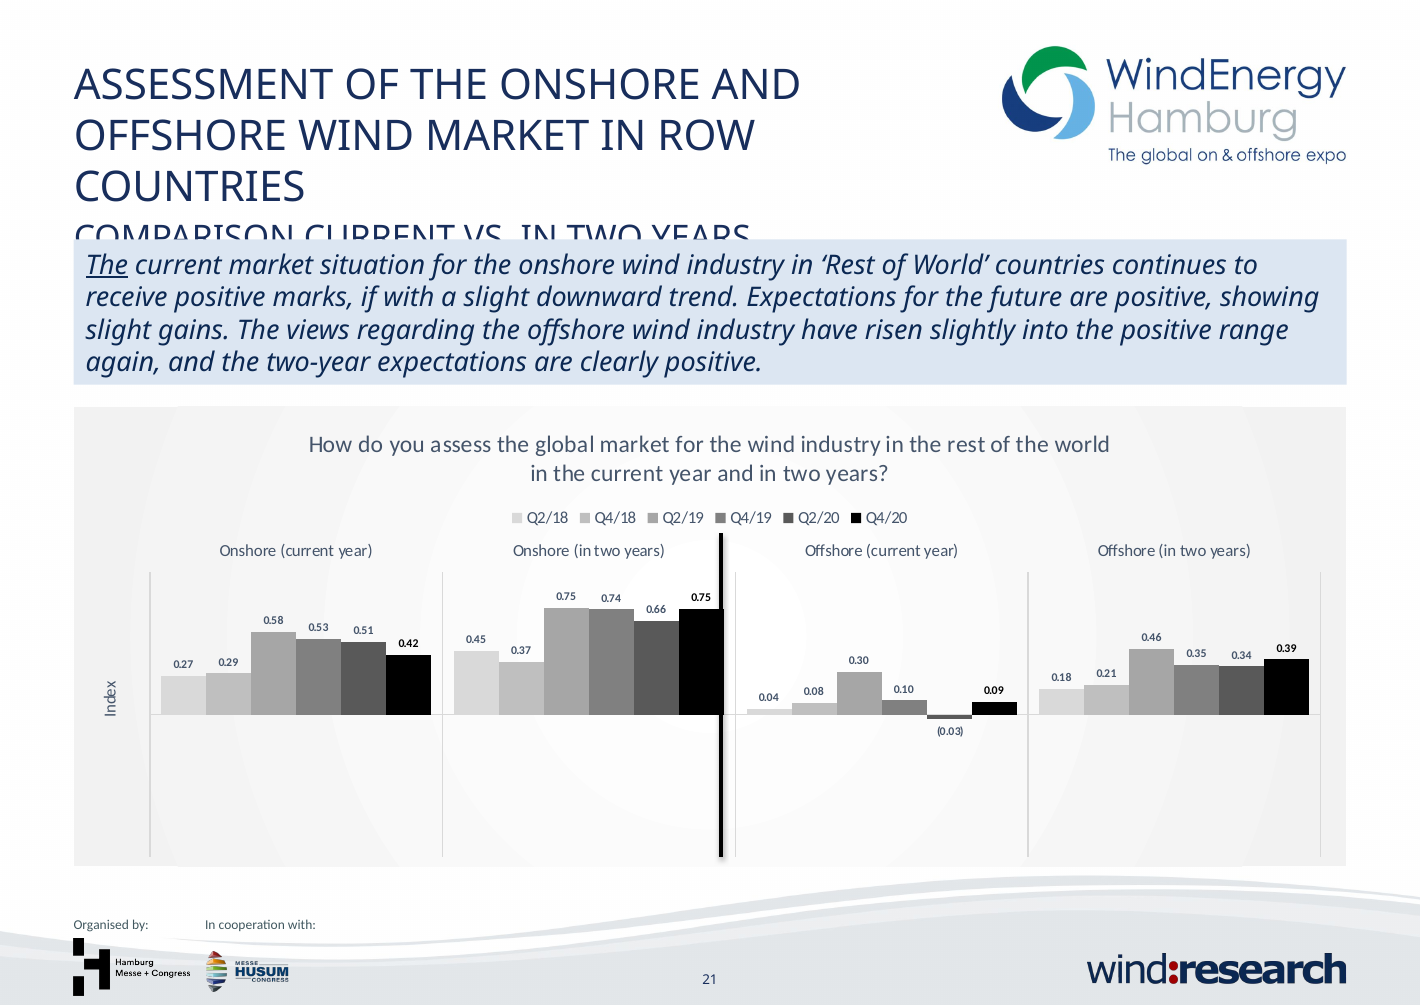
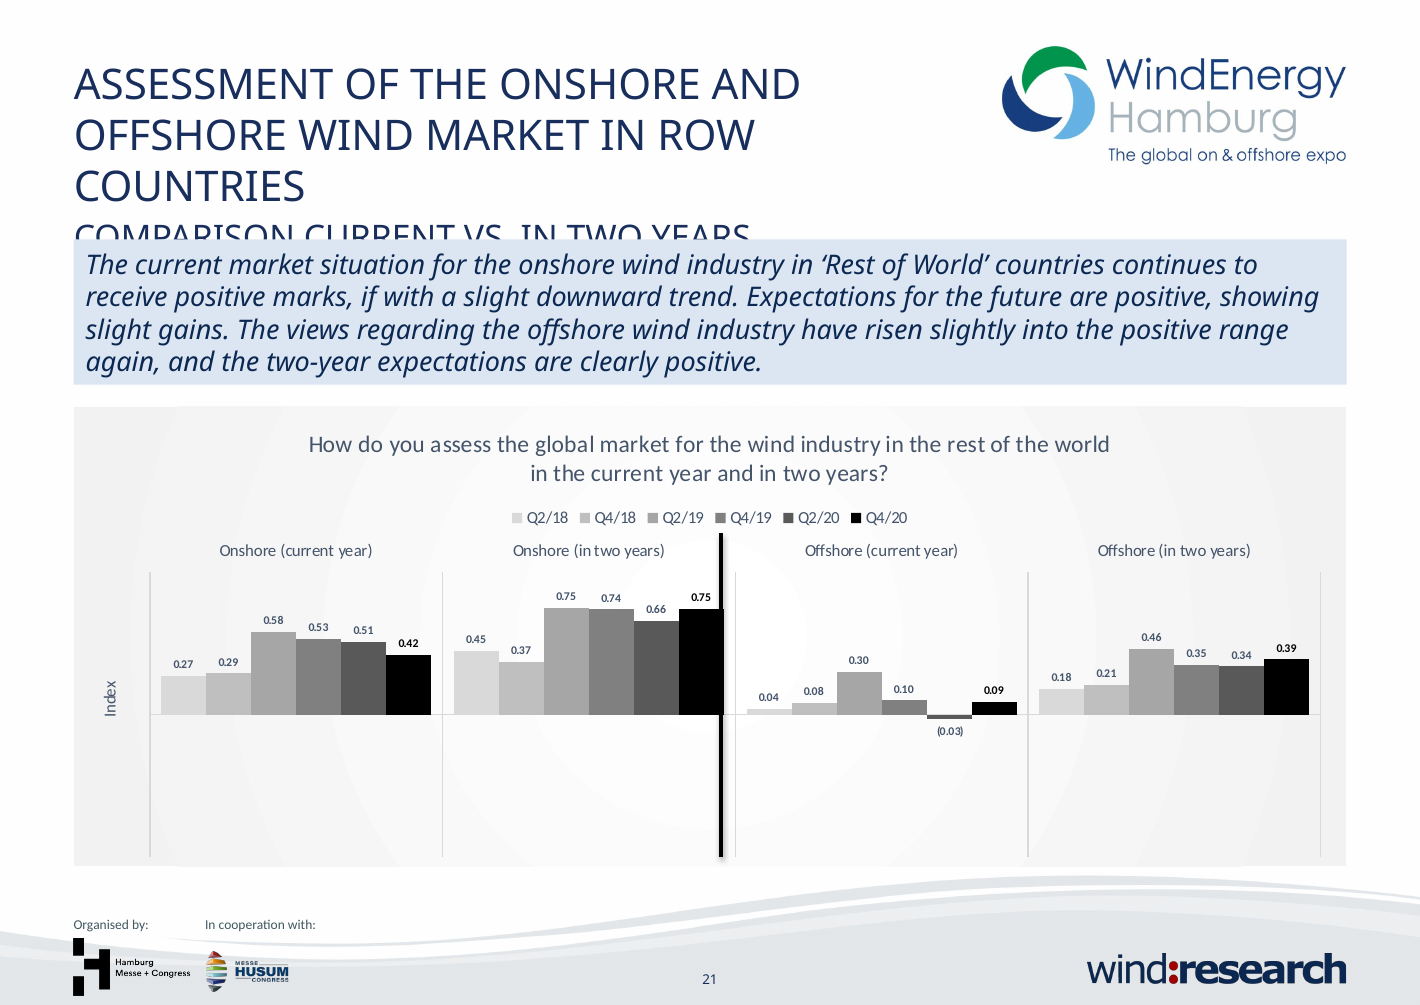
The at (107, 265) underline: present -> none
